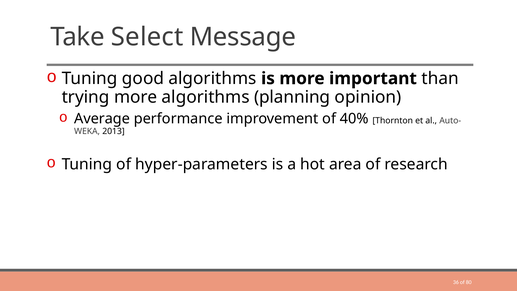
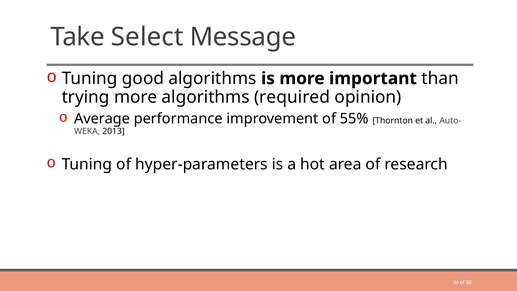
planning: planning -> required
40%: 40% -> 55%
